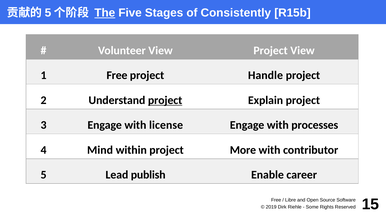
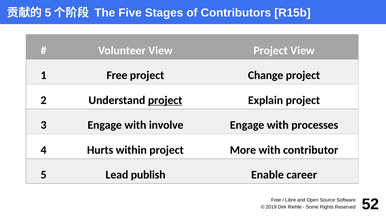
The underline: present -> none
Consistently: Consistently -> Contributors
Handle: Handle -> Change
license: license -> involve
Mind: Mind -> Hurts
15: 15 -> 52
